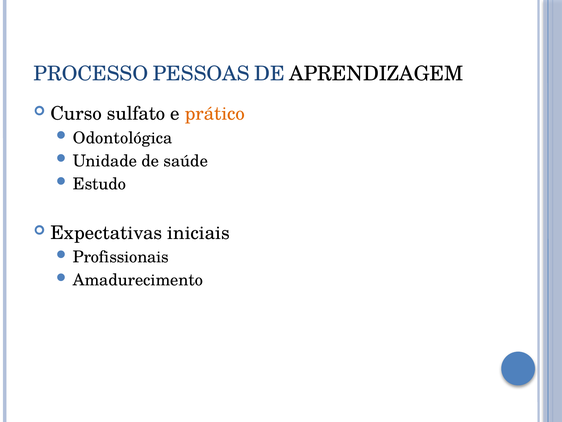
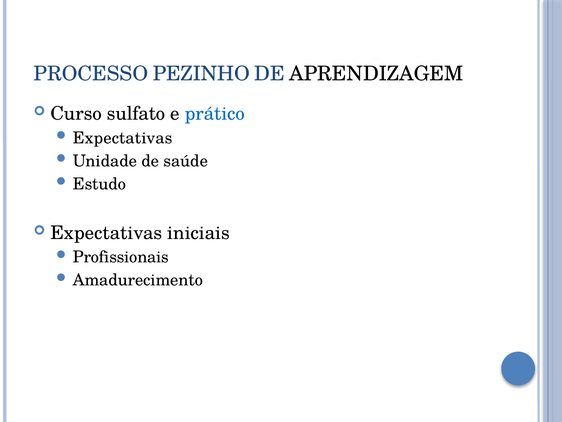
PESSOAS: PESSOAS -> PEZINHO
prático colour: orange -> blue
Odontológica at (123, 138): Odontológica -> Expectativas
